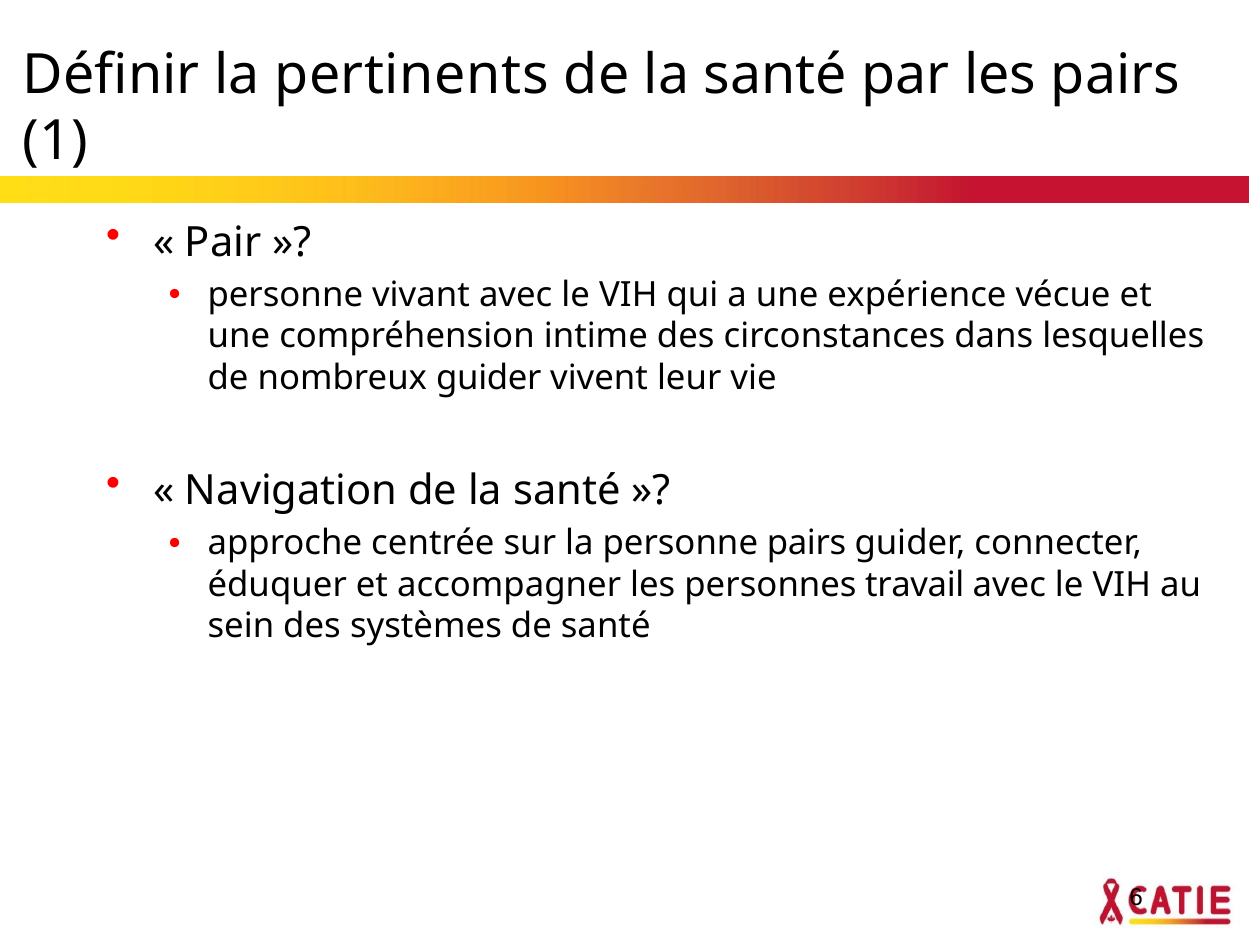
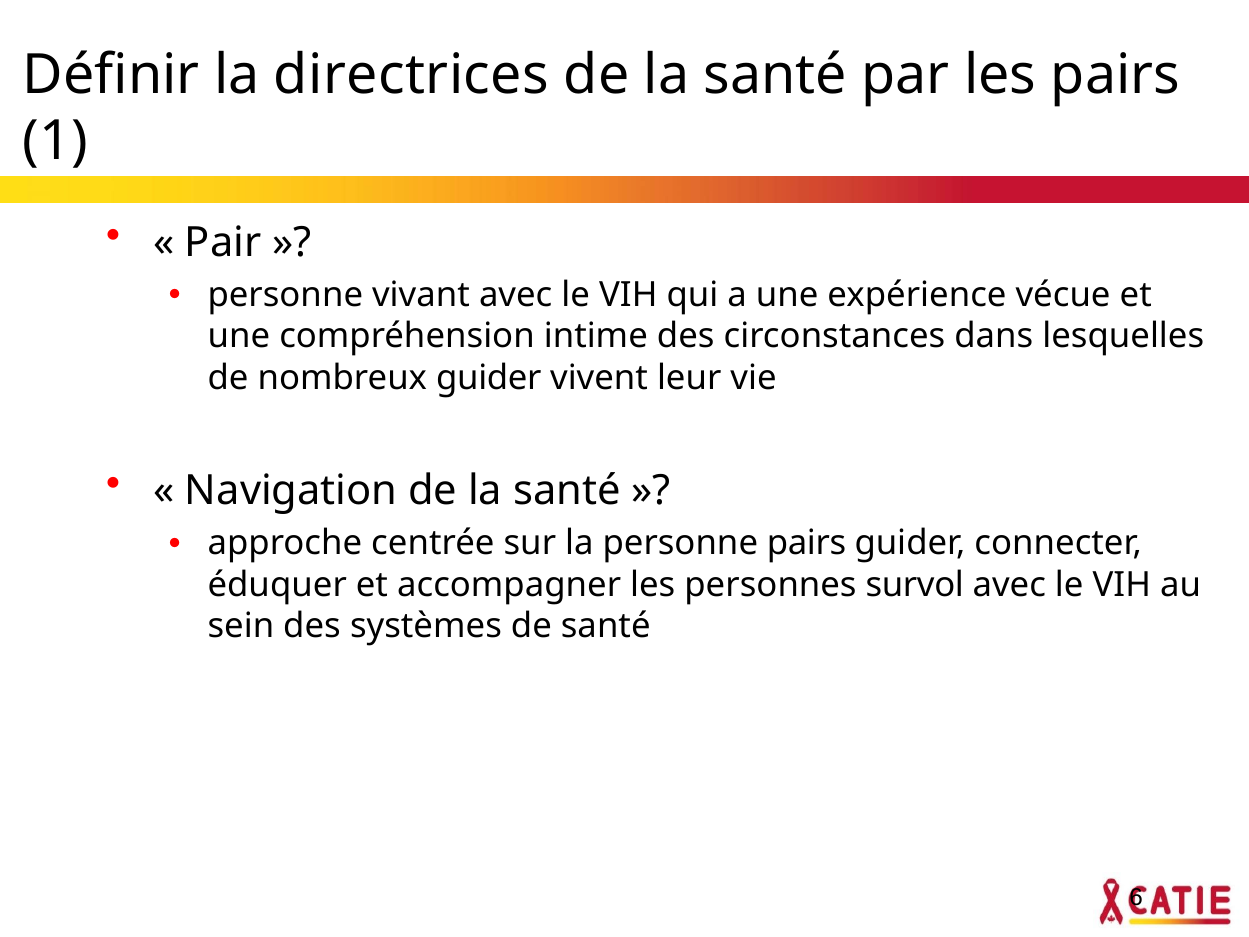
pertinents: pertinents -> directrices
travail: travail -> survol
